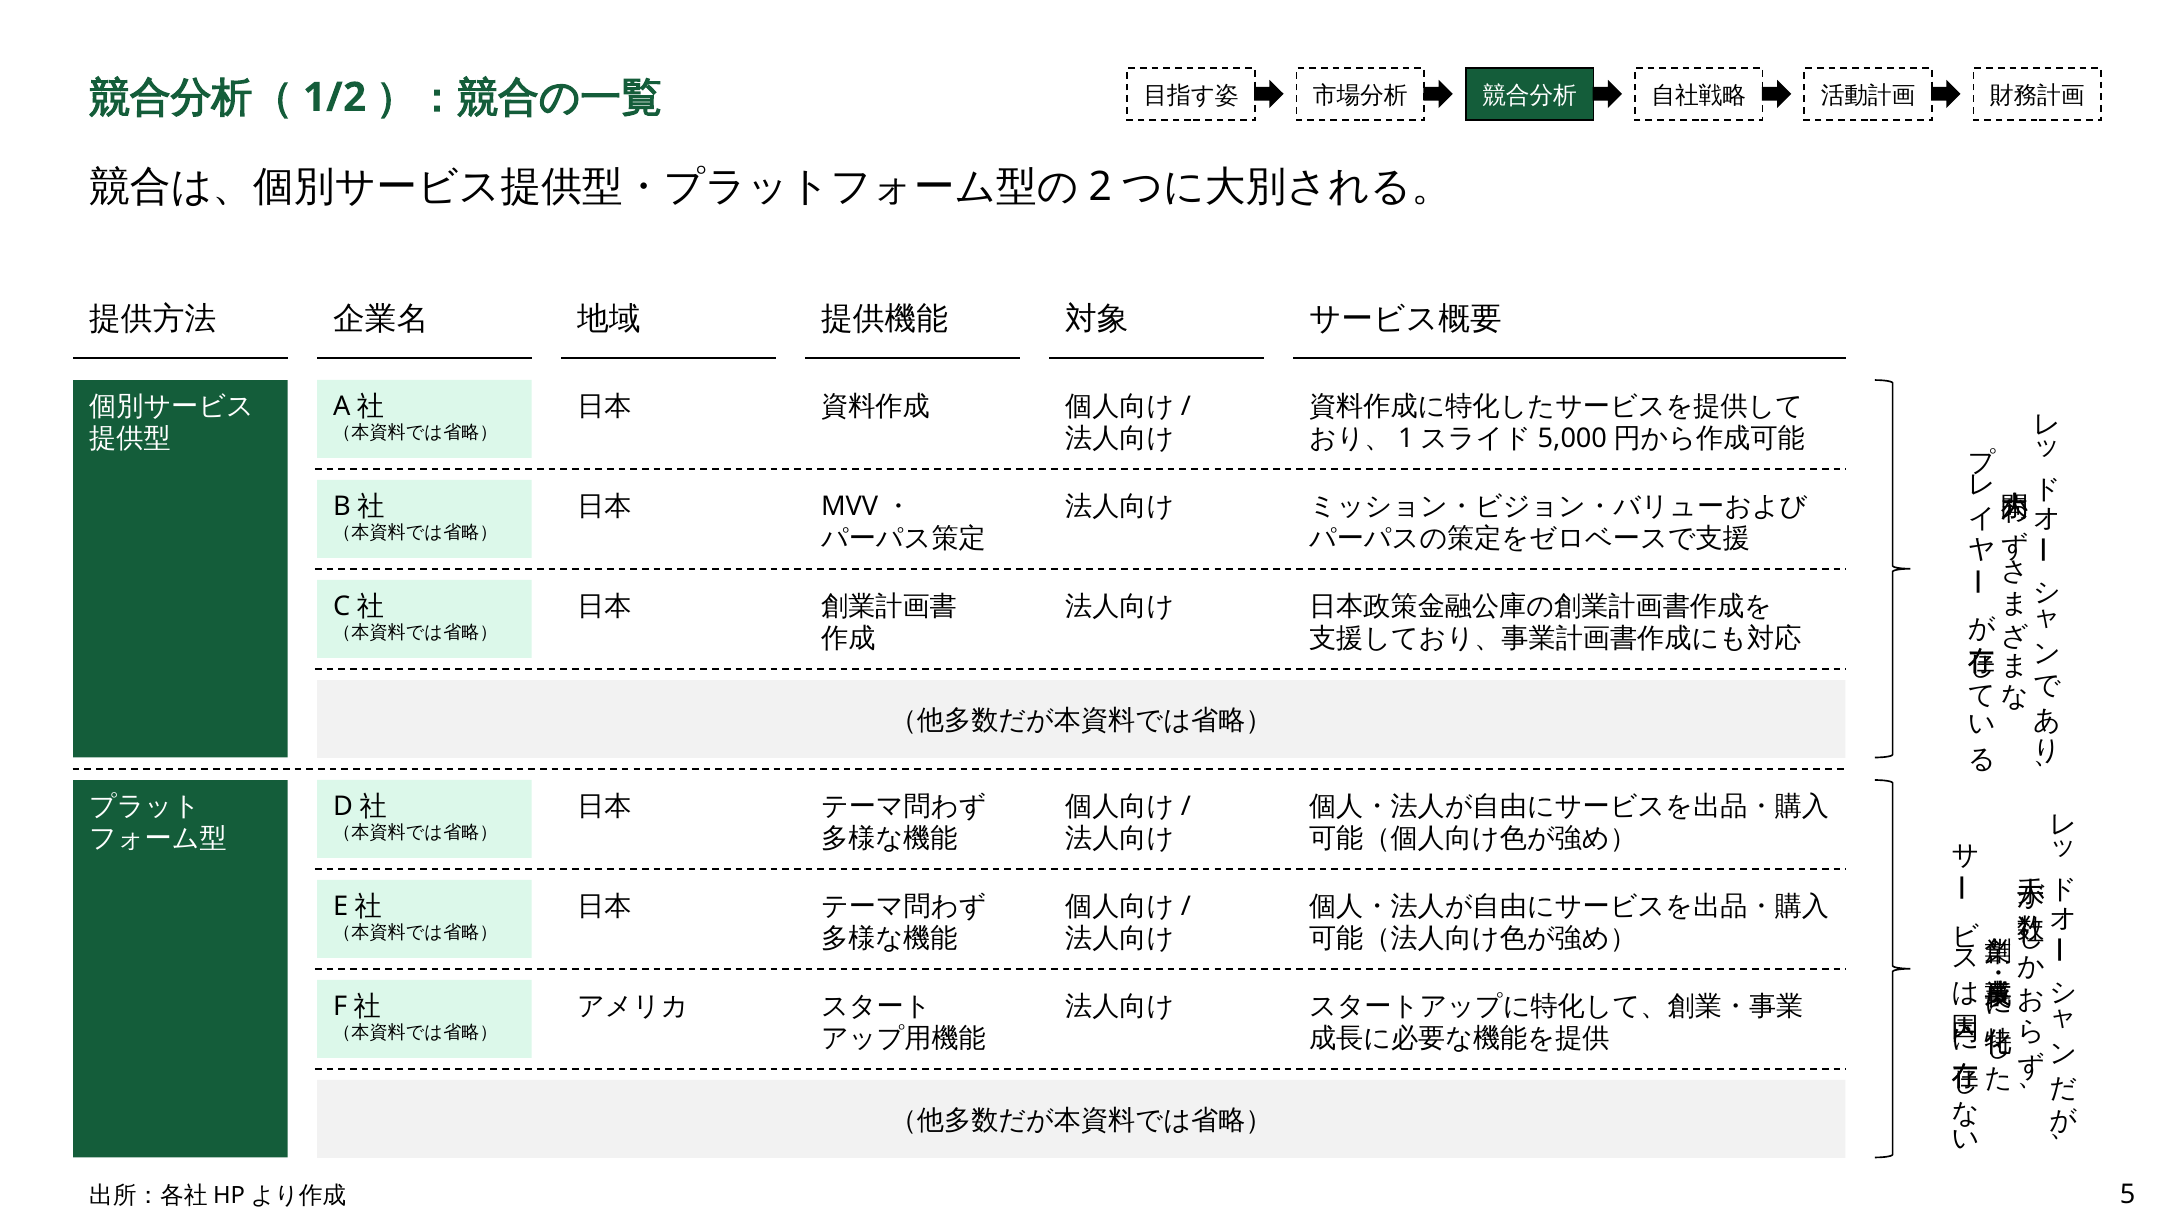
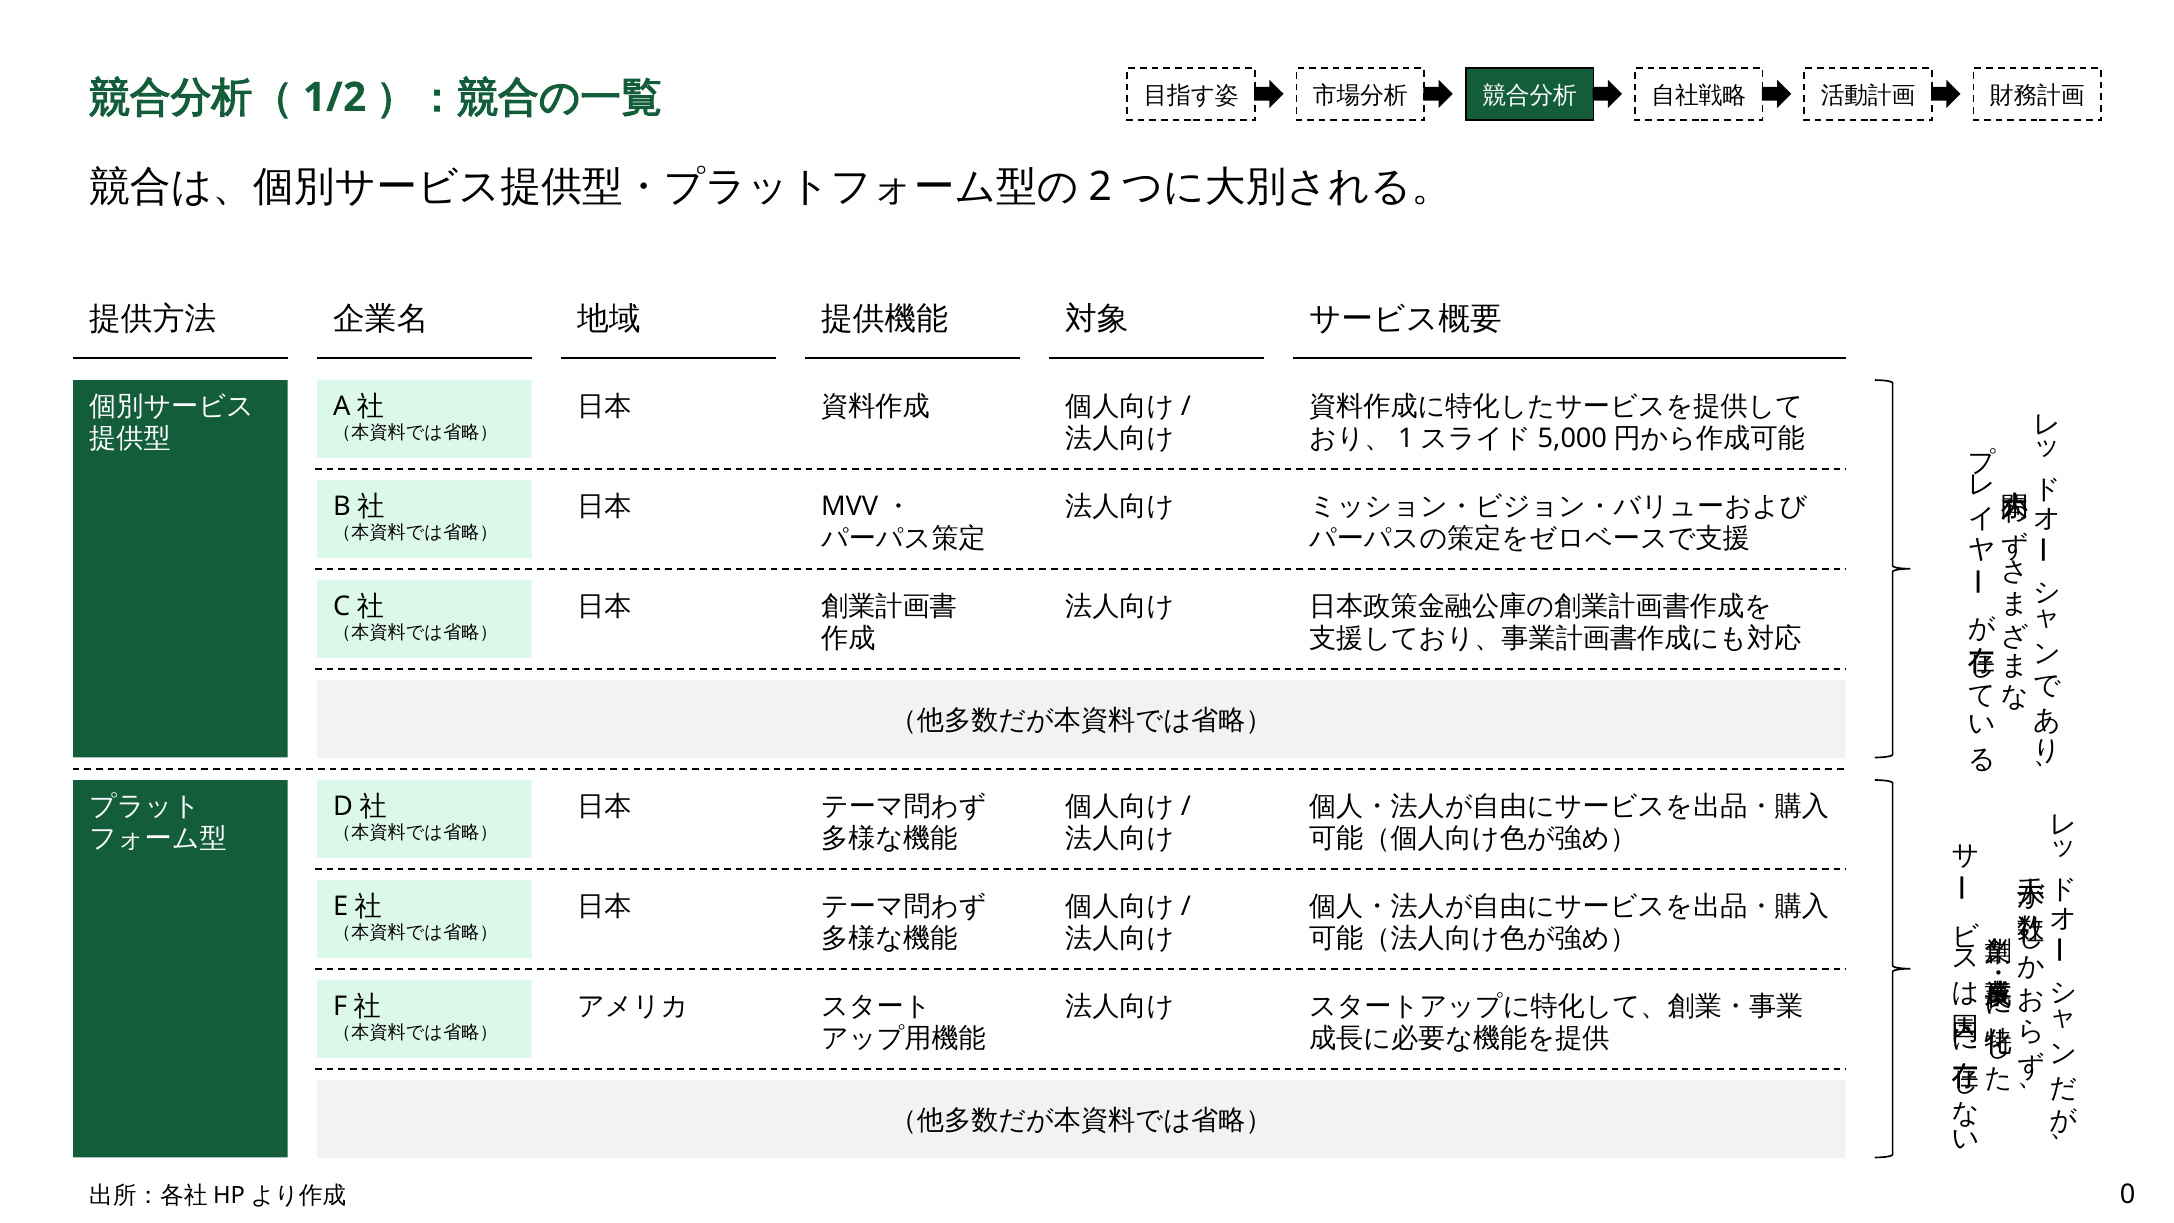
5: 5 -> 0
